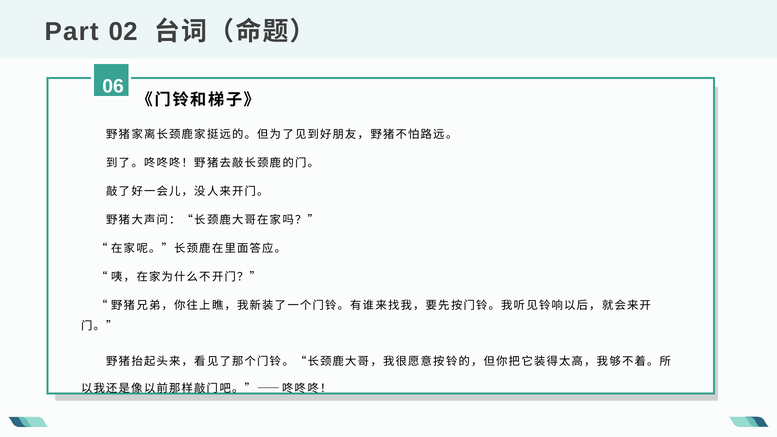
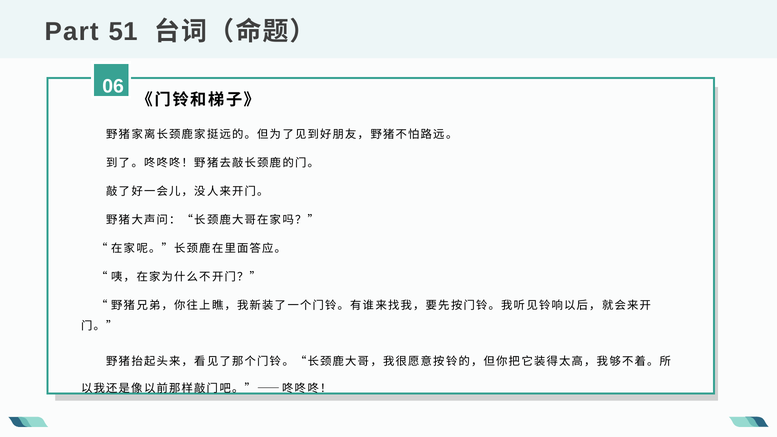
02: 02 -> 51
